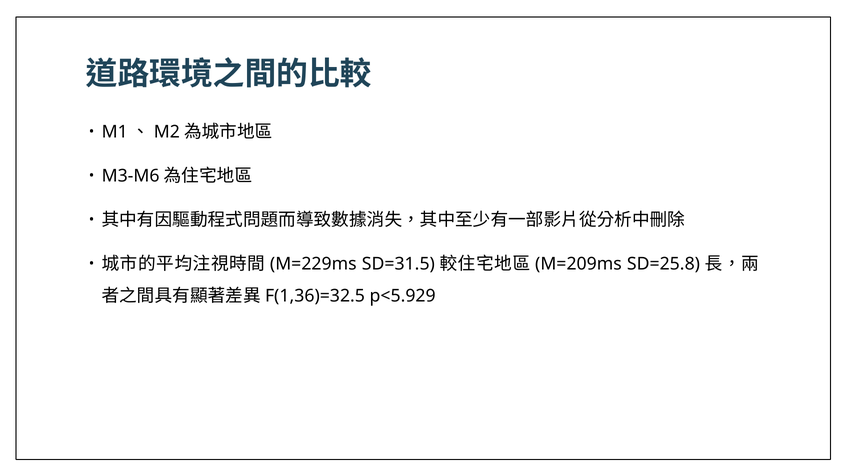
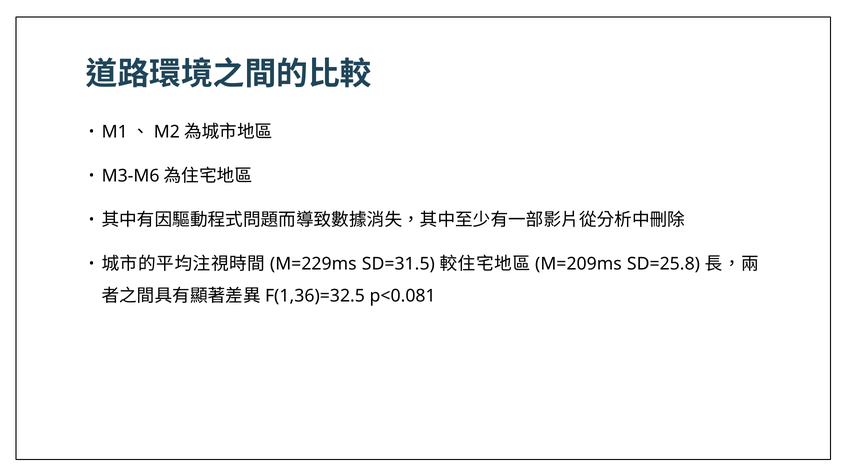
p<5.929: p<5.929 -> p<0.081
